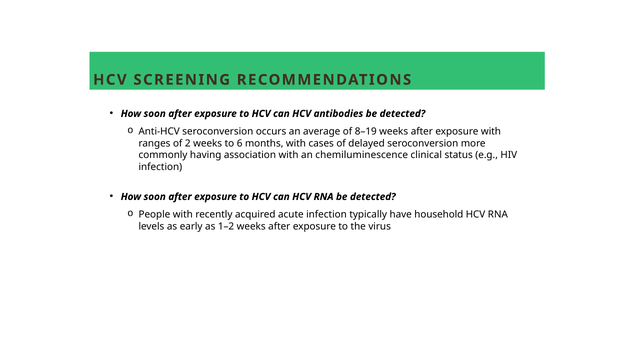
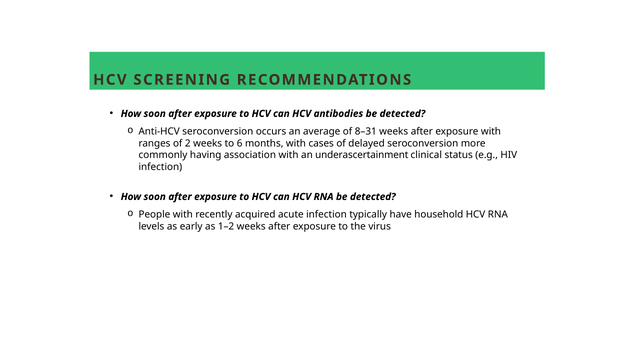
8–19: 8–19 -> 8–31
chemiluminescence: chemiluminescence -> underascertainment
